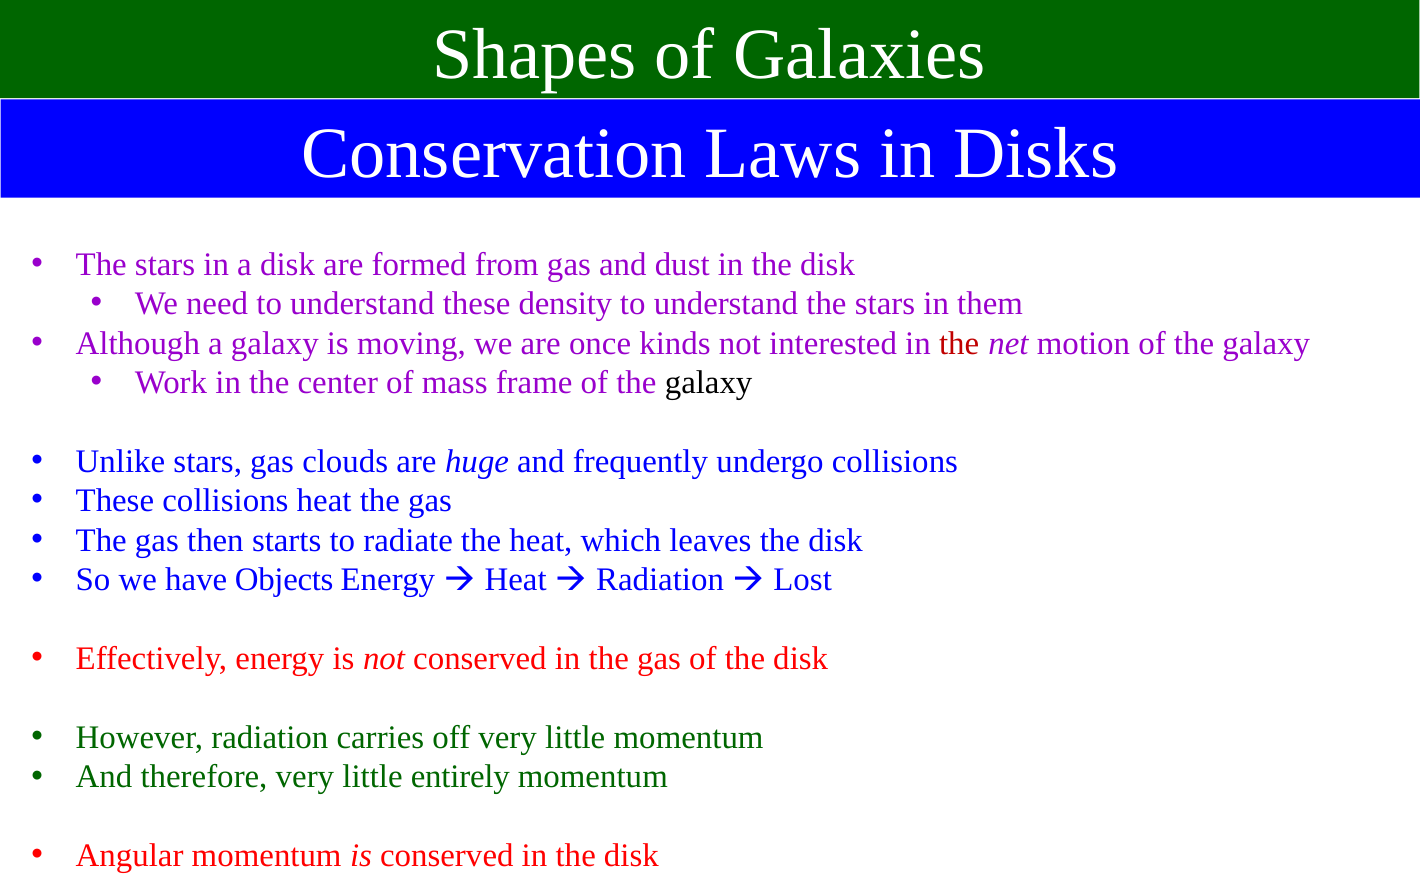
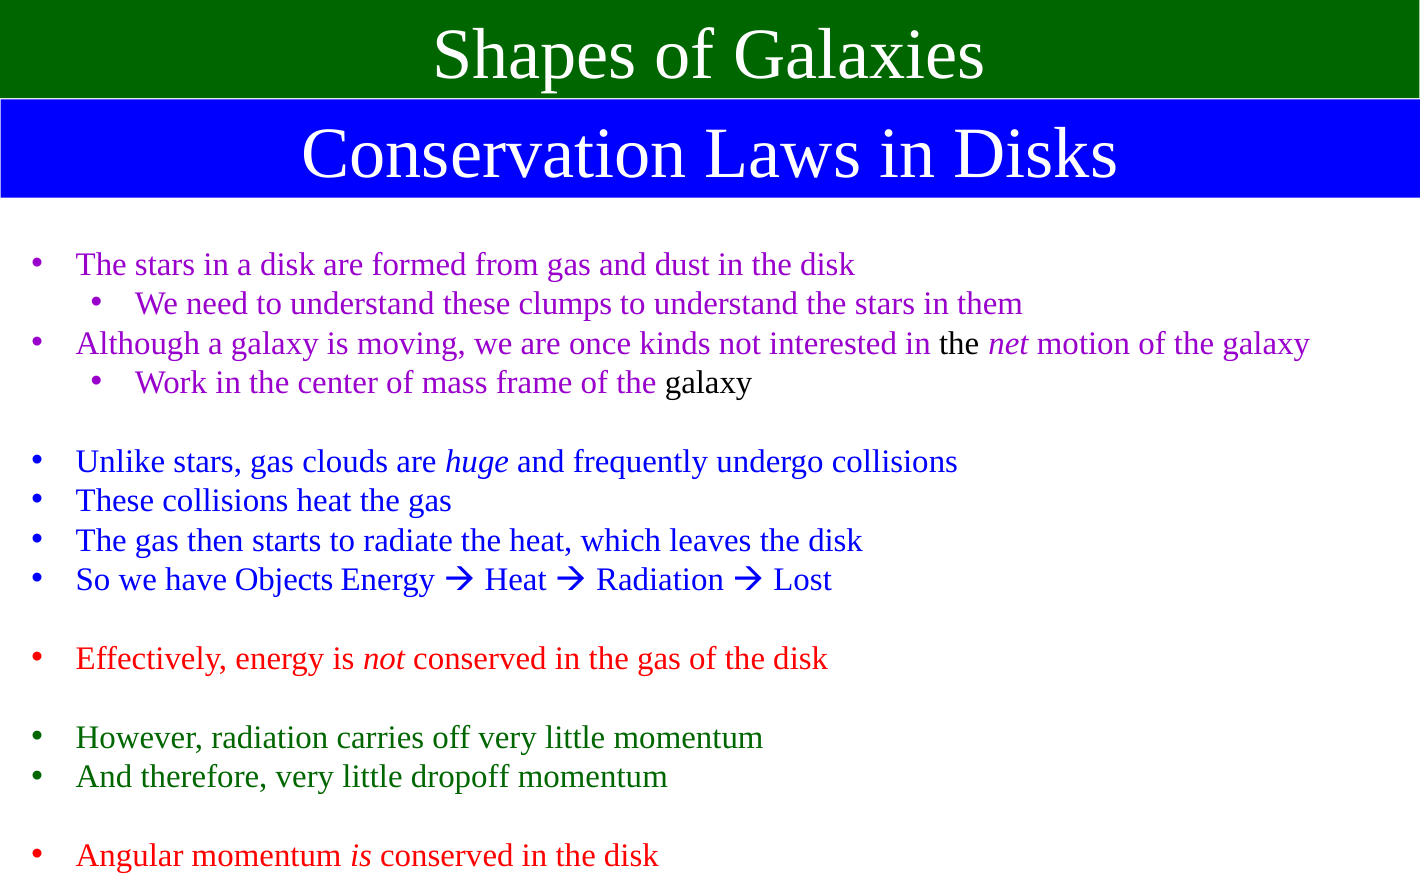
density: density -> clumps
the at (959, 343) colour: red -> black
entirely: entirely -> dropoff
